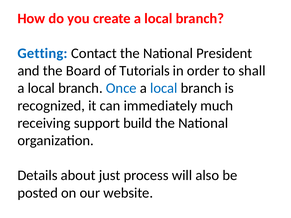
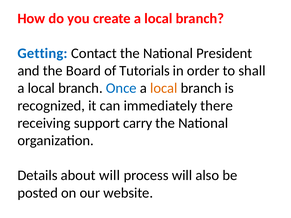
local at (164, 88) colour: blue -> orange
much: much -> there
build: build -> carry
about just: just -> will
